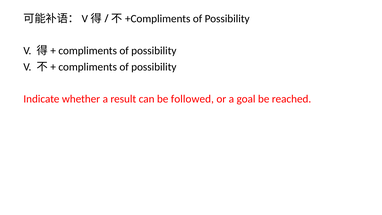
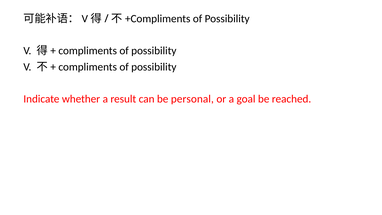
followed: followed -> personal
